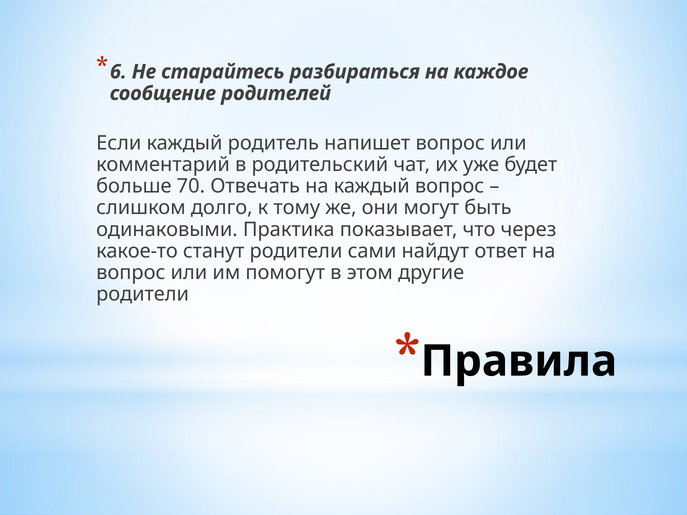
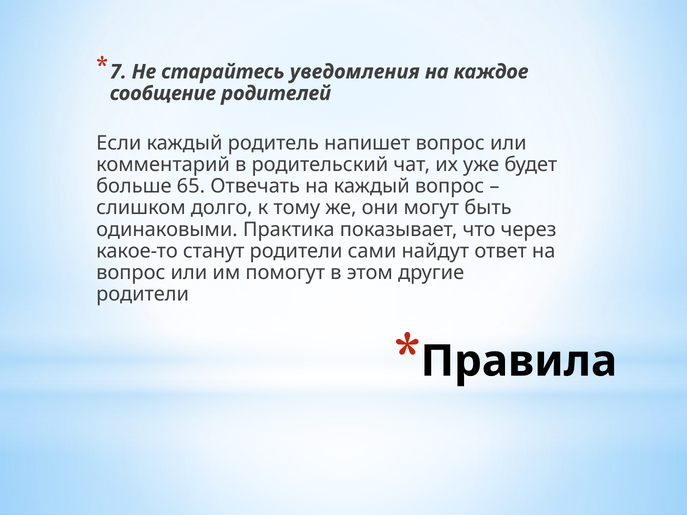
6: 6 -> 7
разбираться: разбираться -> уведомления
70: 70 -> 65
